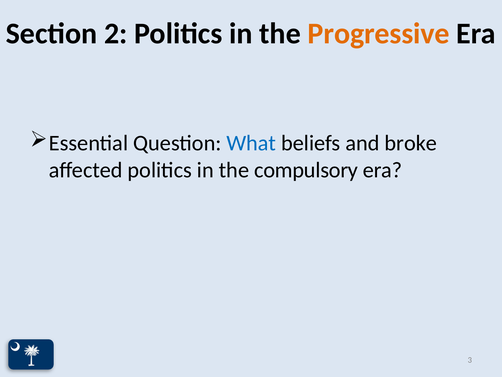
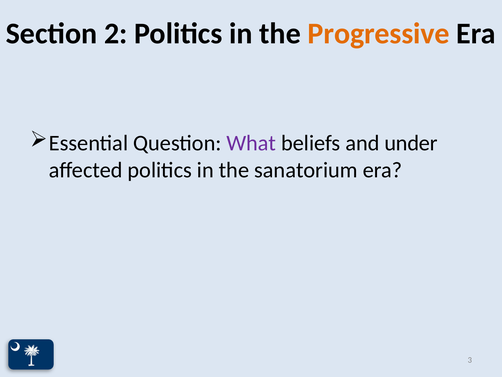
What colour: blue -> purple
broke: broke -> under
compulsory: compulsory -> sanatorium
